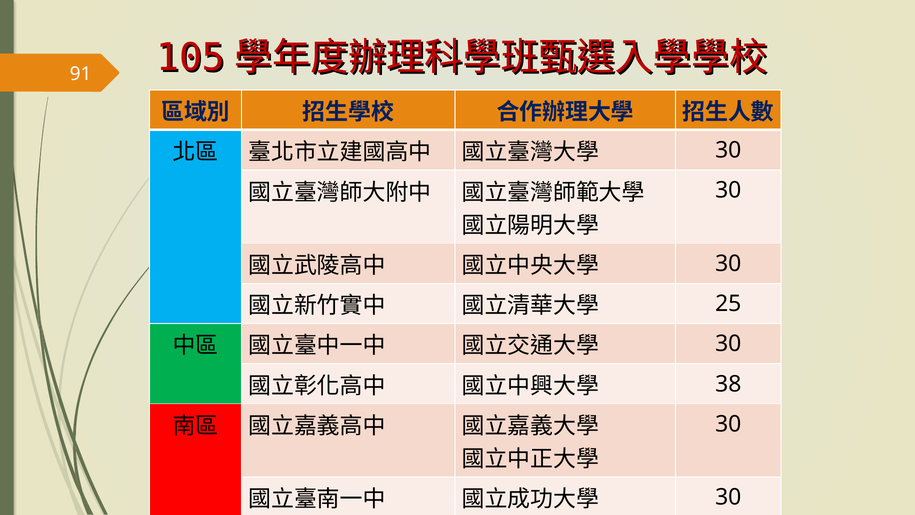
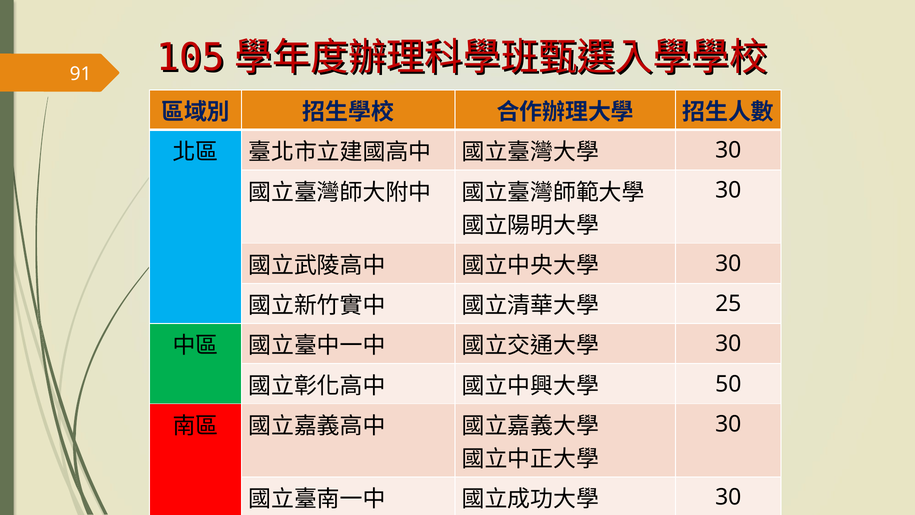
38: 38 -> 50
